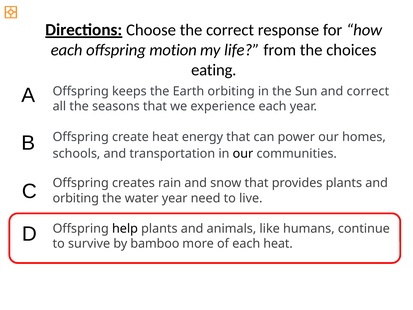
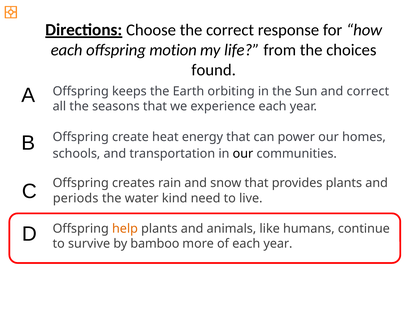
eating: eating -> found
orbiting at (76, 198): orbiting -> periods
water year: year -> kind
help colour: black -> orange
of each heat: heat -> year
